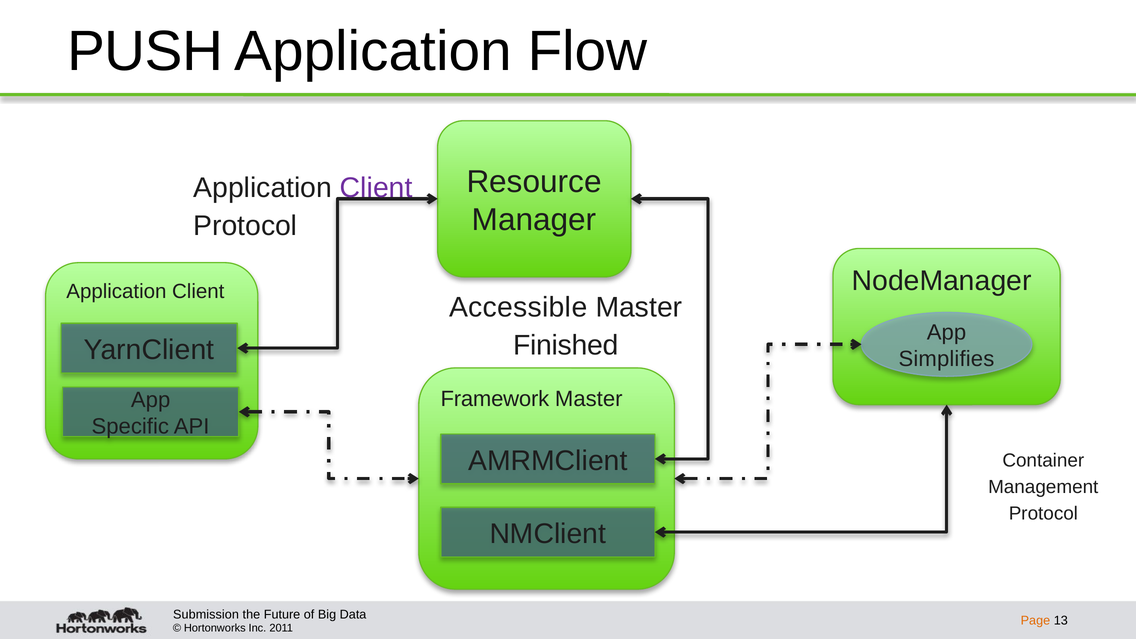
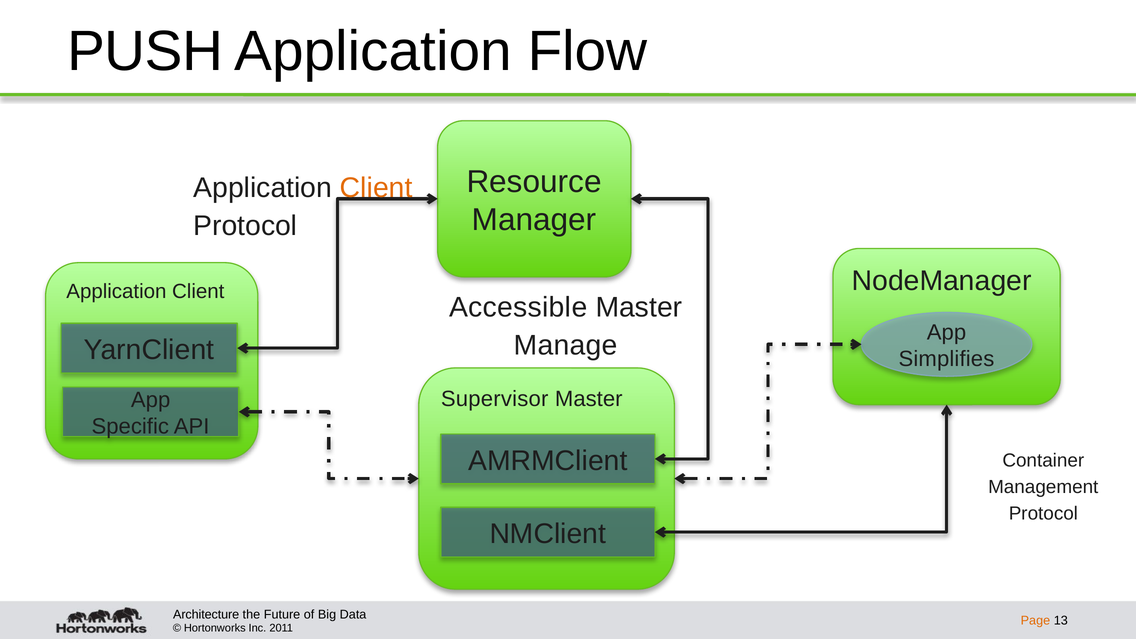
Client at (376, 188) colour: purple -> orange
Finished: Finished -> Manage
Framework: Framework -> Supervisor
Submission: Submission -> Architecture
